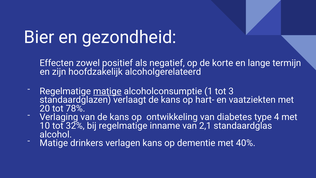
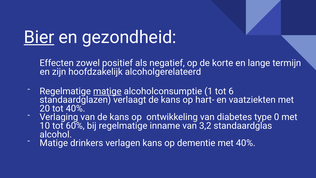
Bier underline: none -> present
3: 3 -> 6
tot 78%: 78% -> 40%
4: 4 -> 0
32%: 32% -> 60%
2,1: 2,1 -> 3,2
